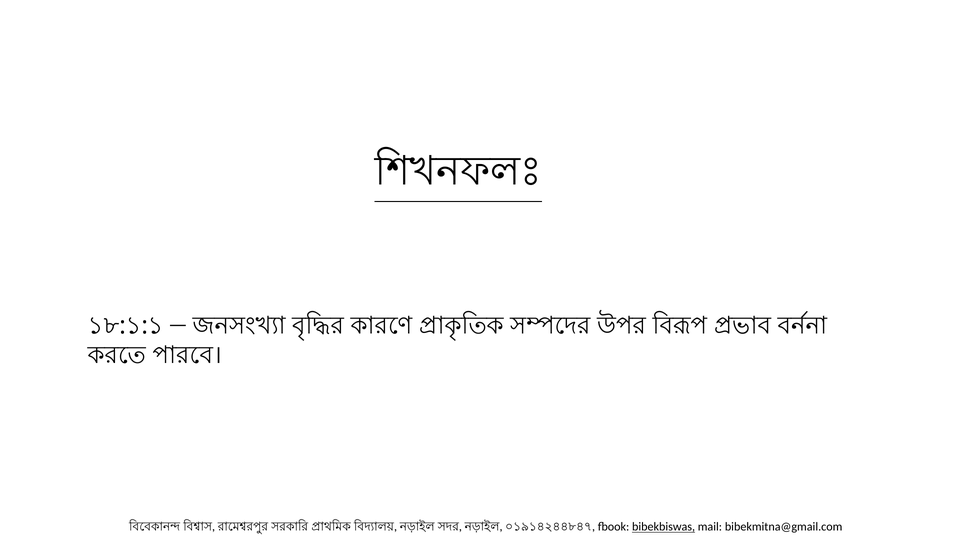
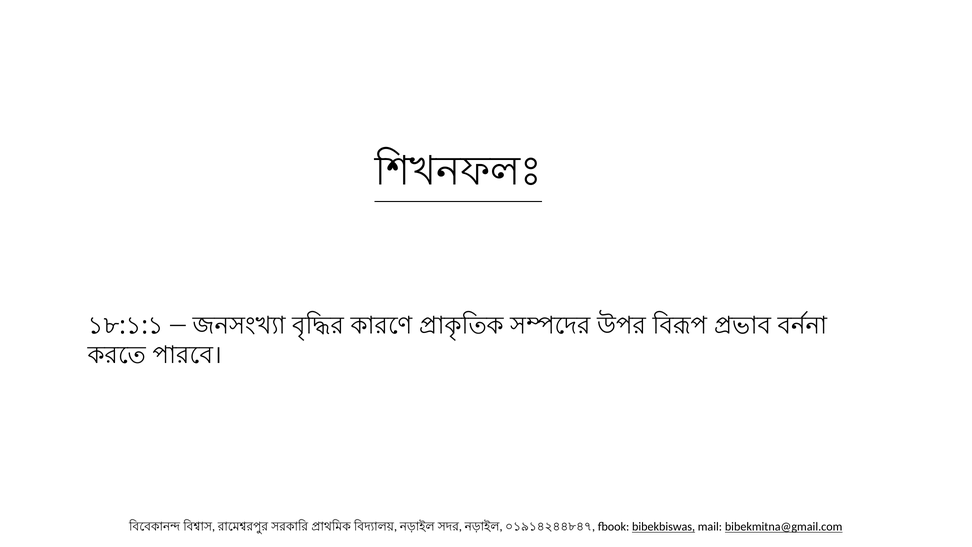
bibekmitna@gmail.com underline: none -> present
